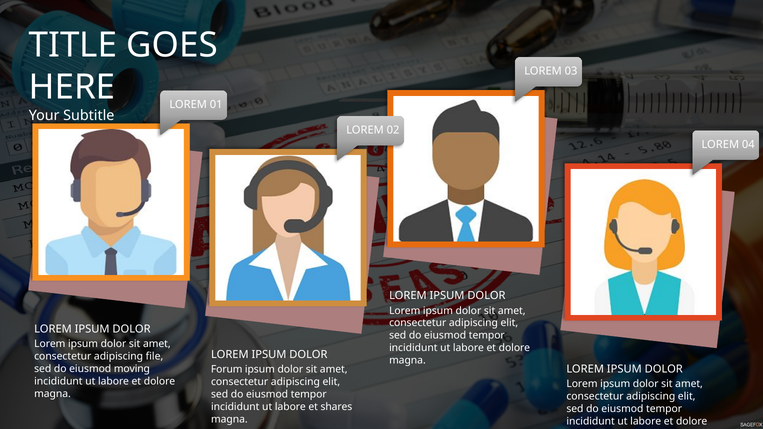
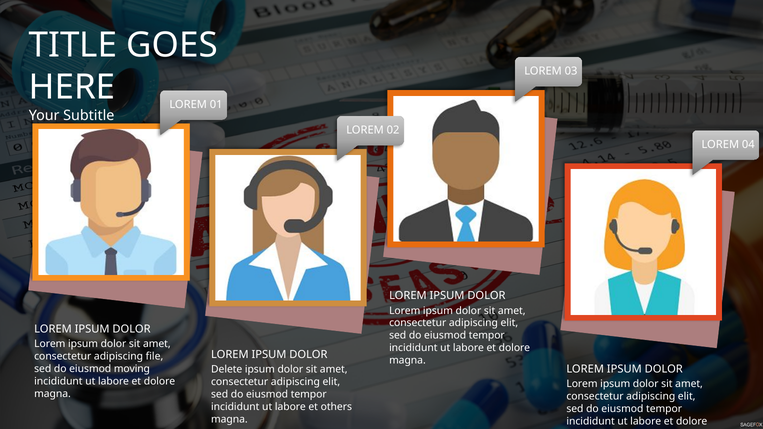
Forum: Forum -> Delete
shares: shares -> others
